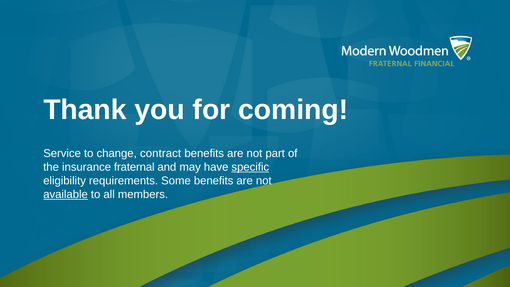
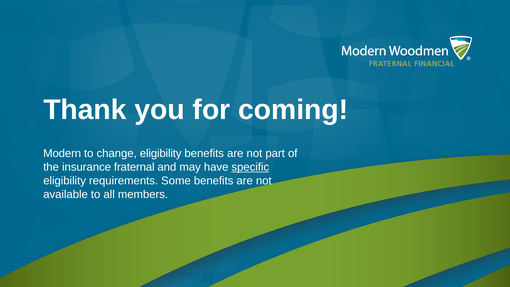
Service: Service -> Modern
change contract: contract -> eligibility
available underline: present -> none
